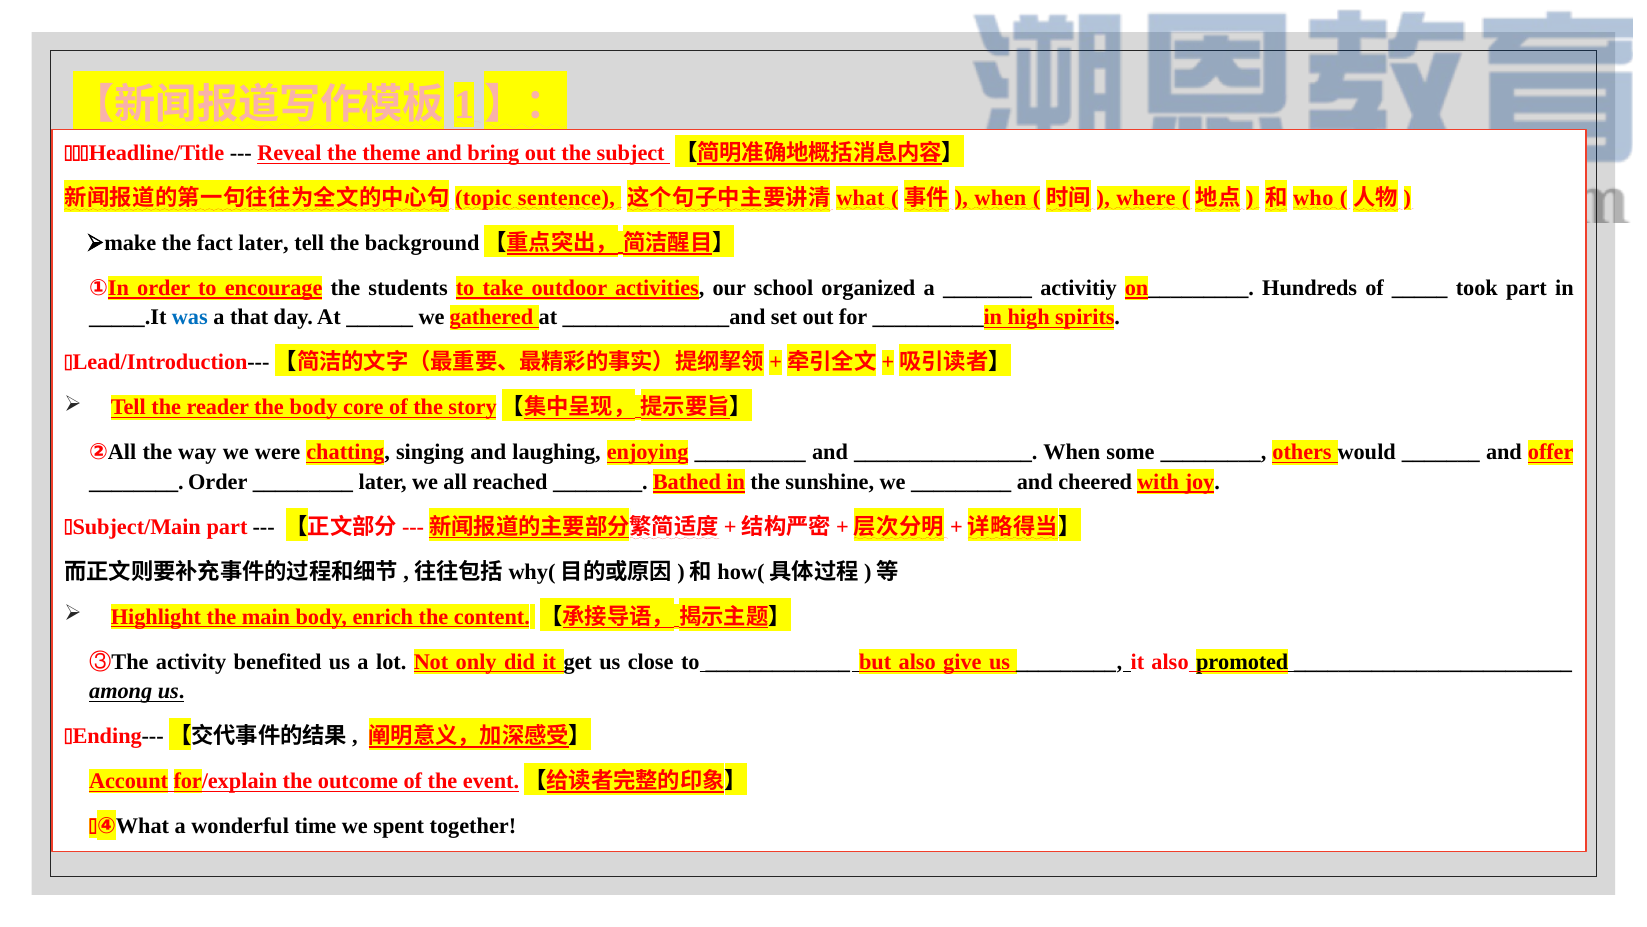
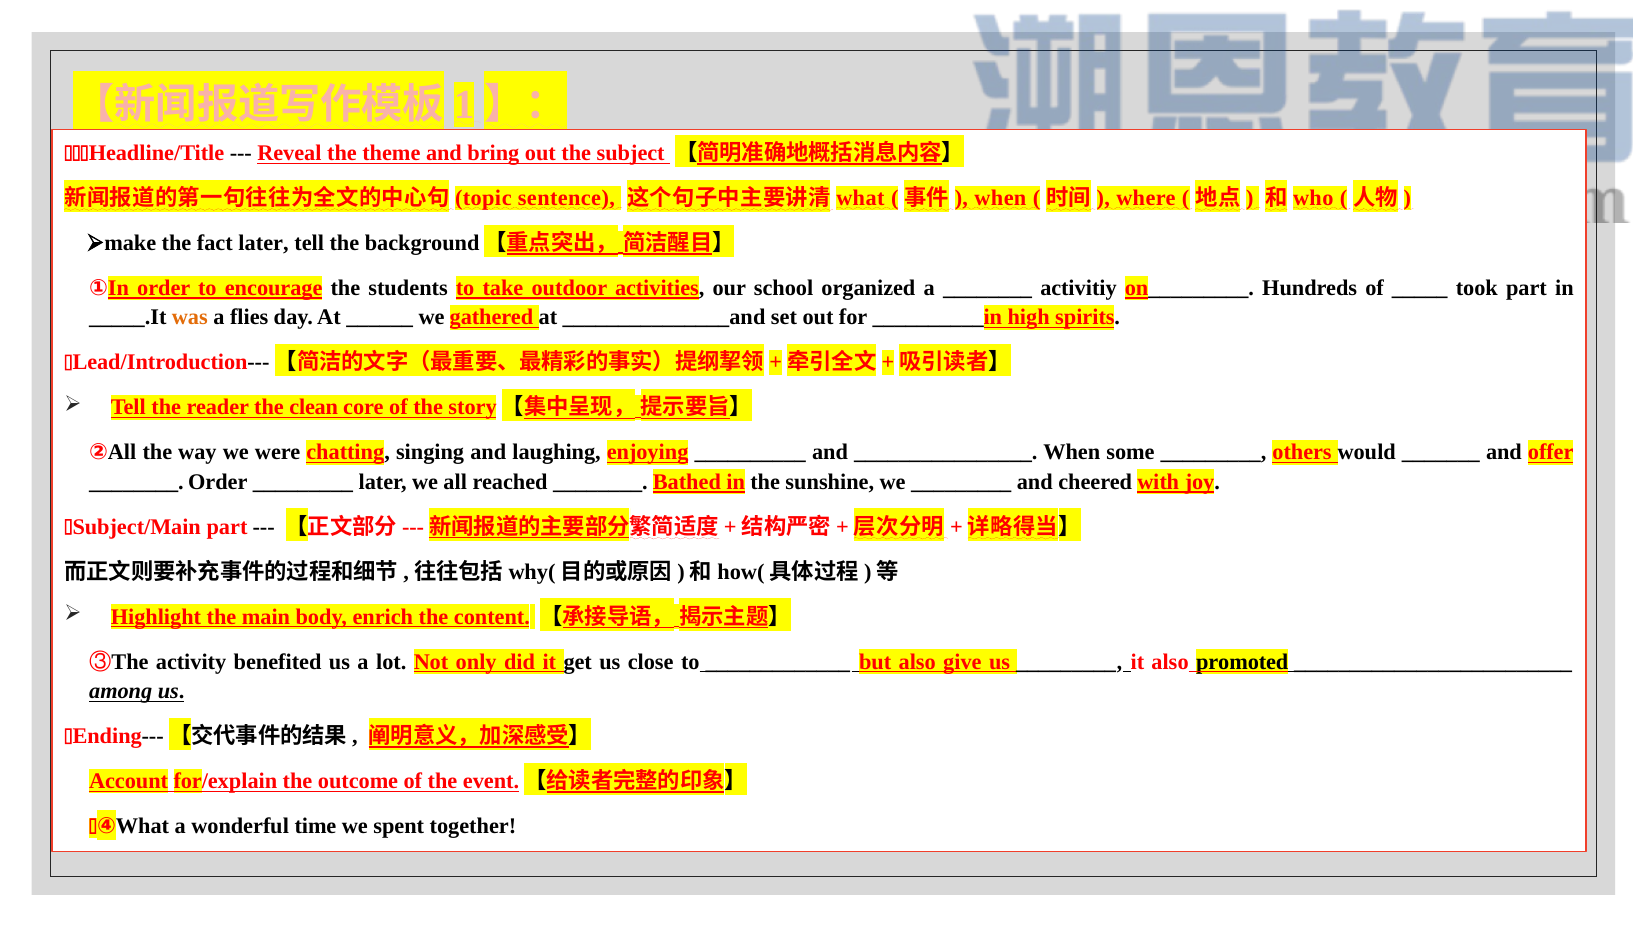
was colour: blue -> orange
that: that -> flies
the body: body -> clean
